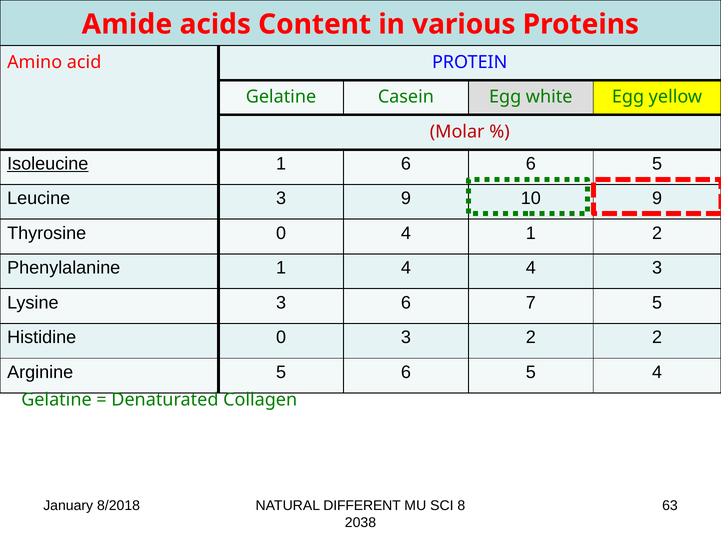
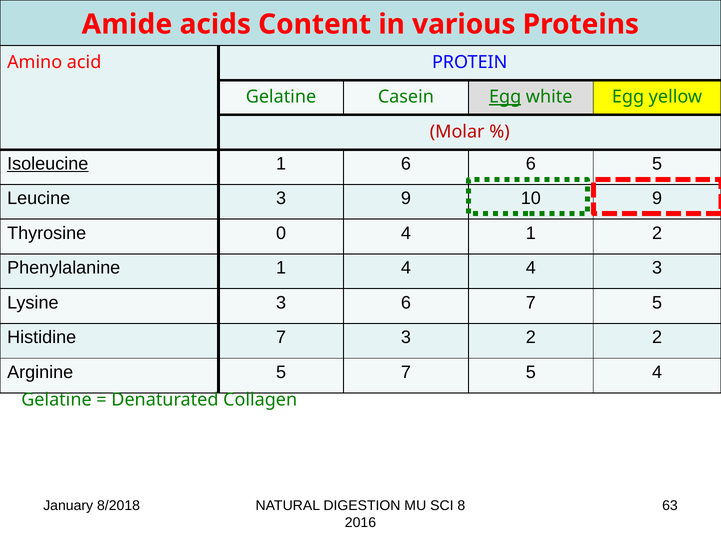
Egg at (505, 97) underline: none -> present
Histidine 0: 0 -> 7
5 6: 6 -> 7
DIFFERENT: DIFFERENT -> DIGESTION
2038: 2038 -> 2016
